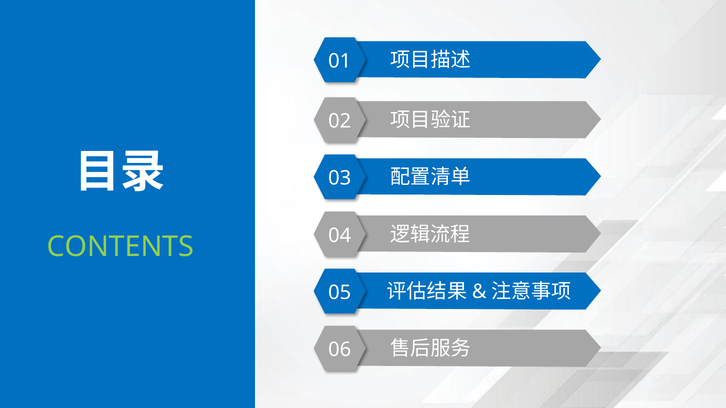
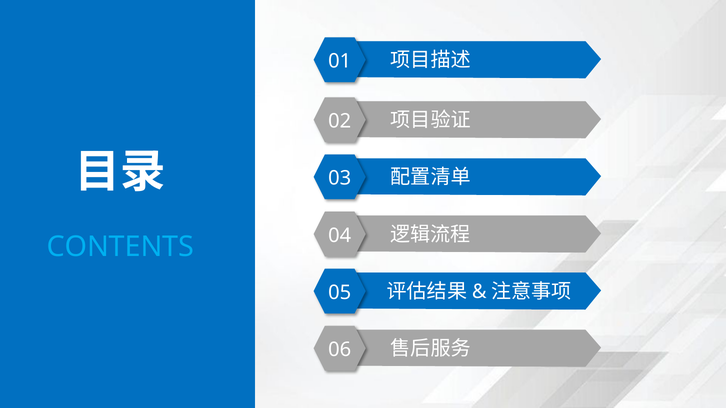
CONTENTS colour: light green -> light blue
